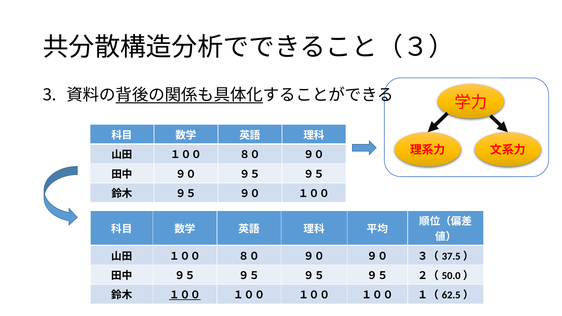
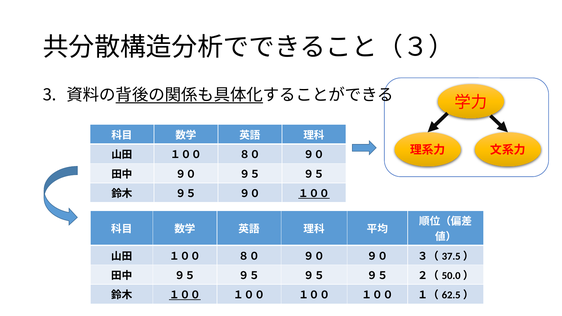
１００ at (314, 194) underline: none -> present
